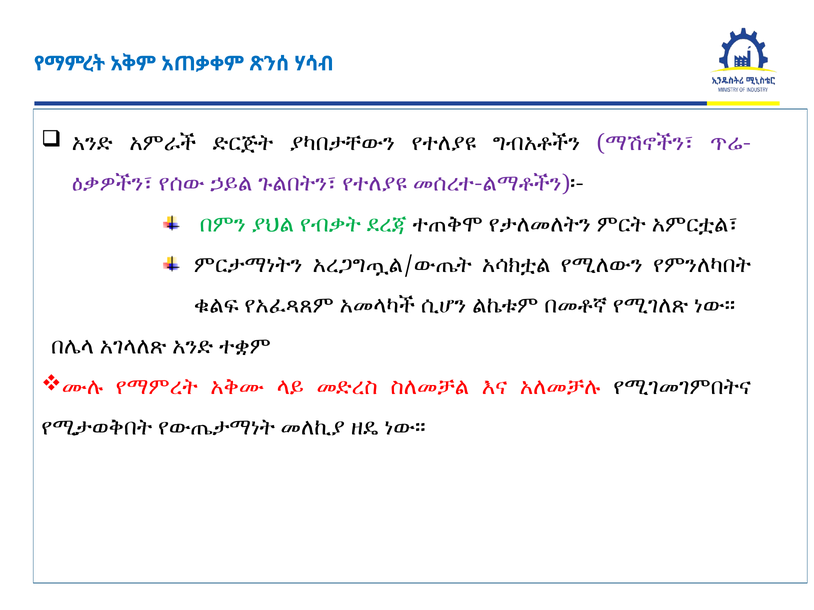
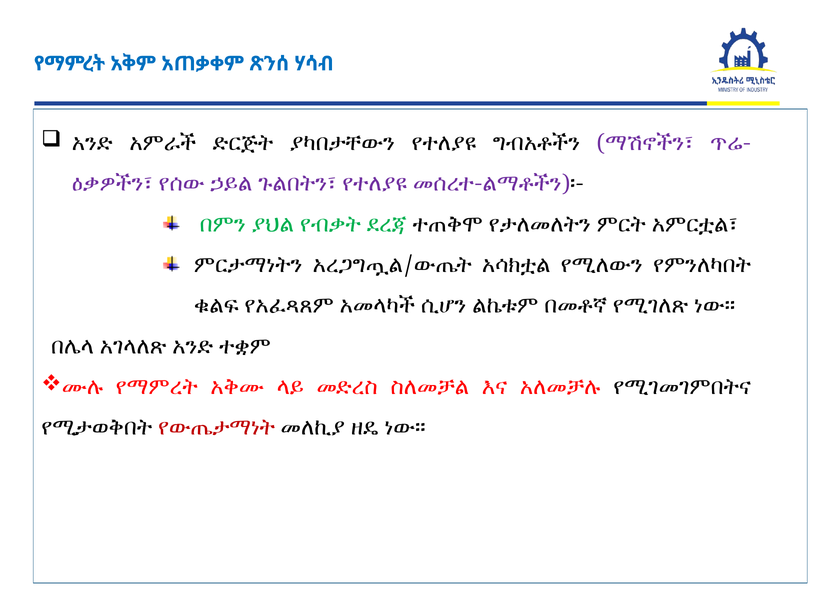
የውጤታማነት colour: black -> red
